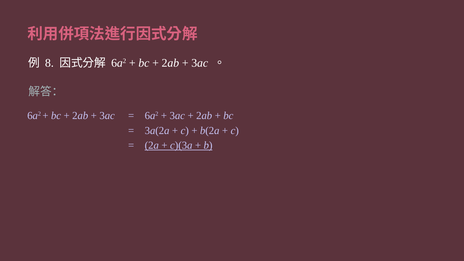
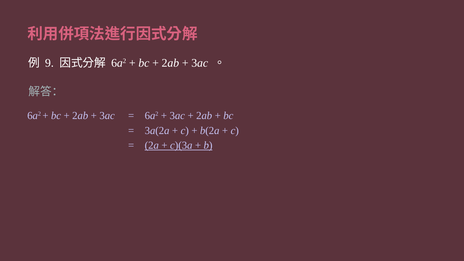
8: 8 -> 9
